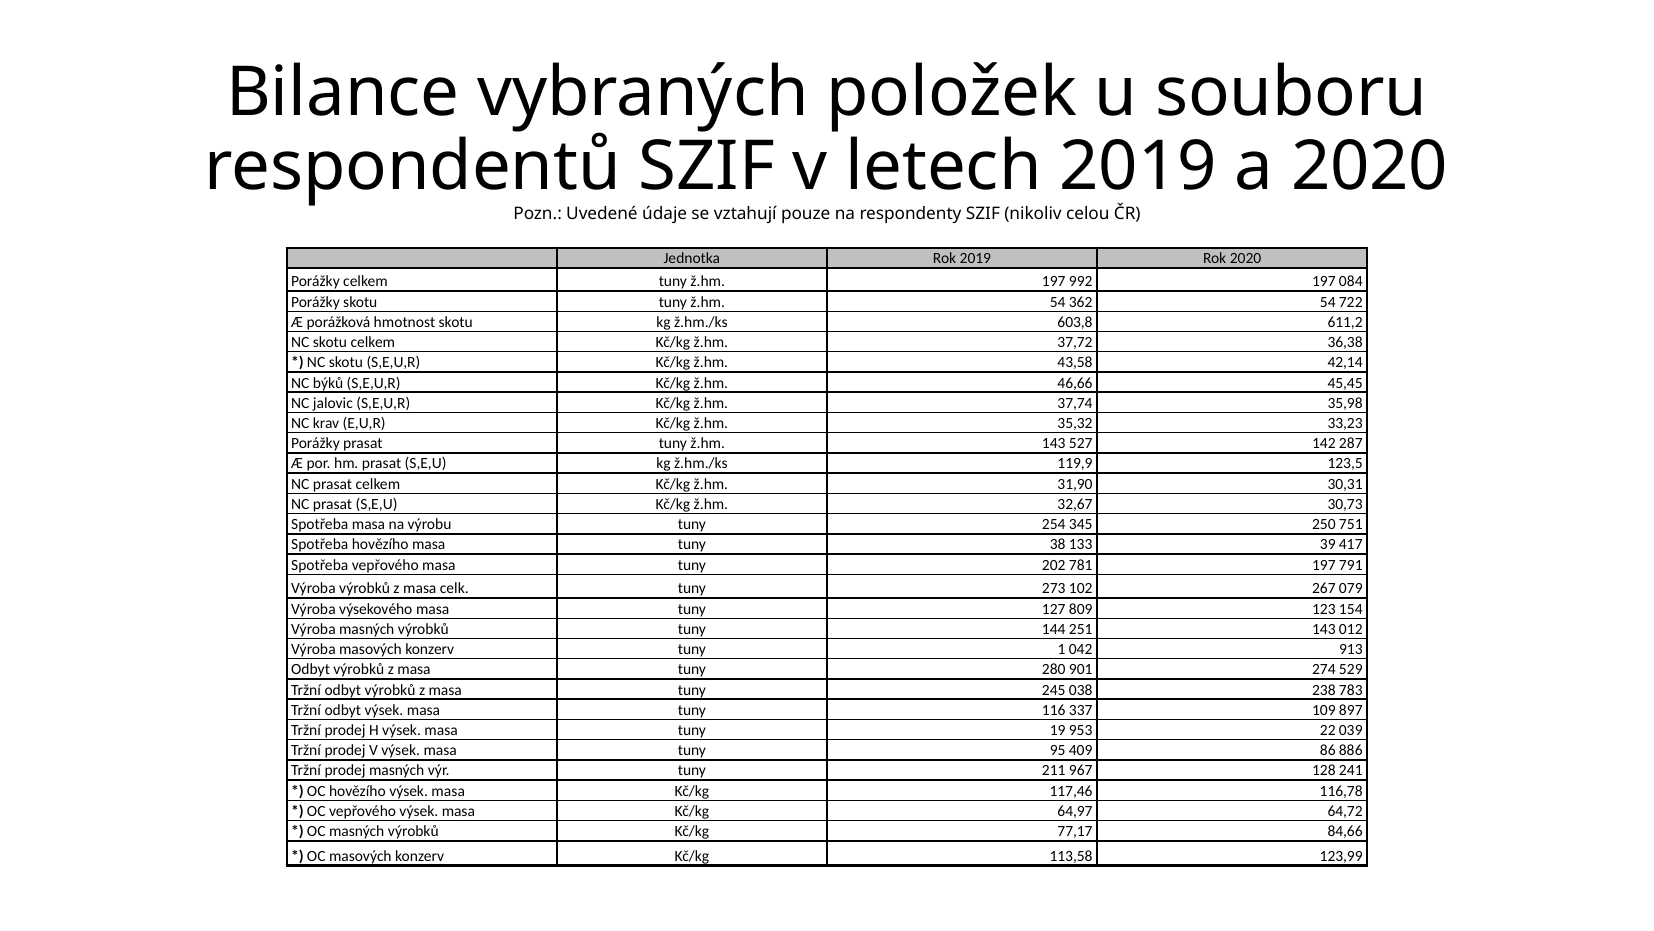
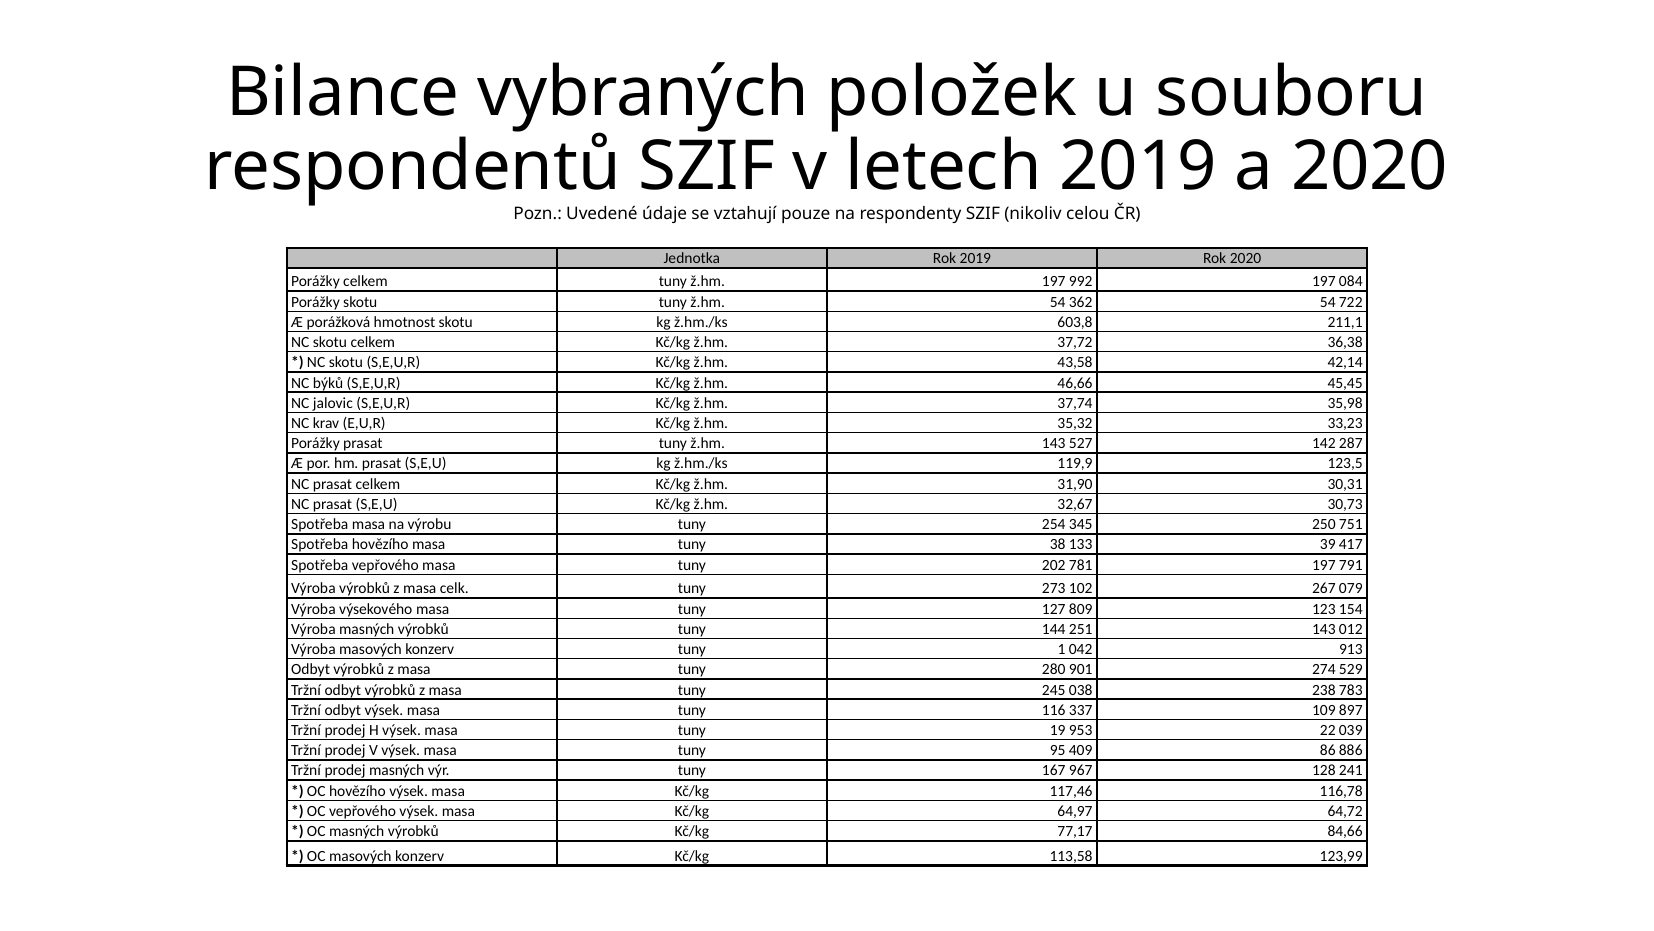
611,2: 611,2 -> 211,1
211: 211 -> 167
